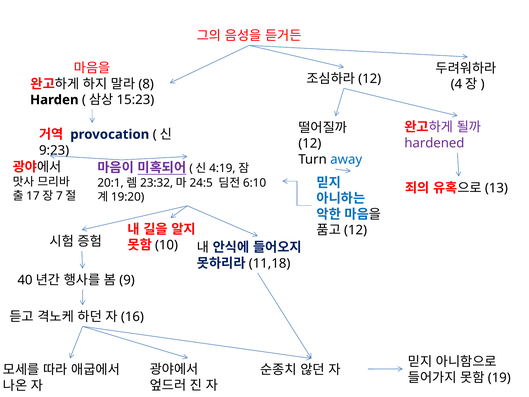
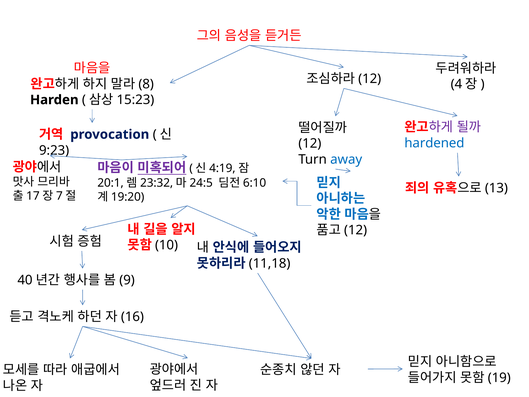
hardened colour: purple -> blue
